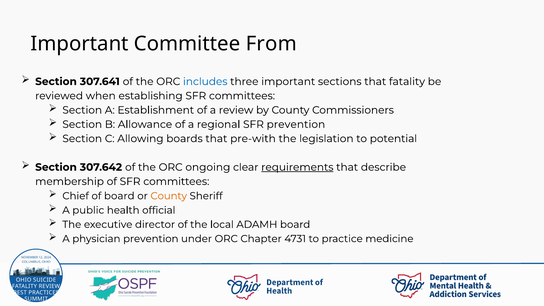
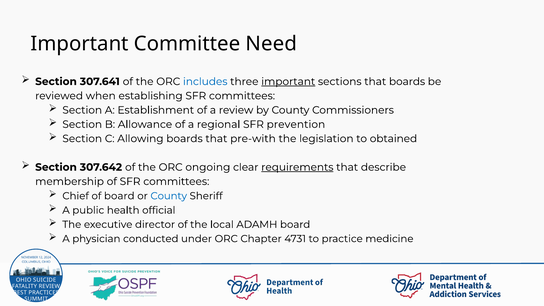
From: From -> Need
important at (288, 82) underline: none -> present
that fatality: fatality -> boards
potential: potential -> obtained
County at (169, 196) colour: orange -> blue
physician prevention: prevention -> conducted
